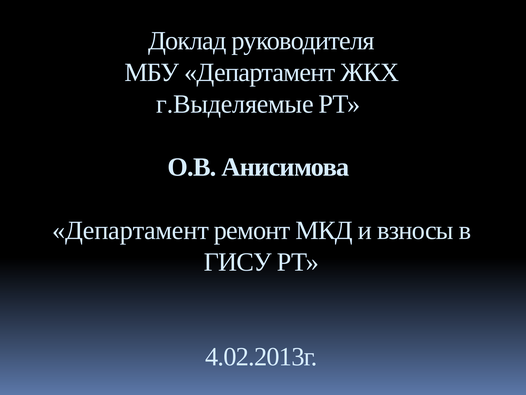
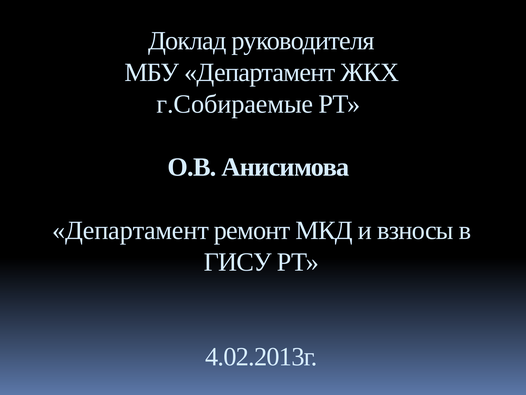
г.Выделяемые: г.Выделяемые -> г.Собираемые
